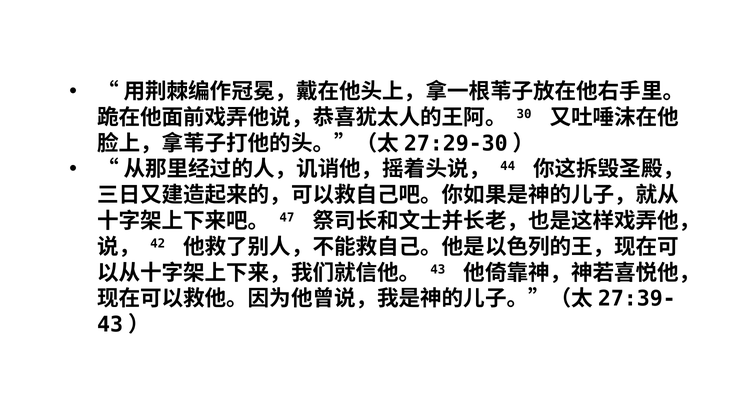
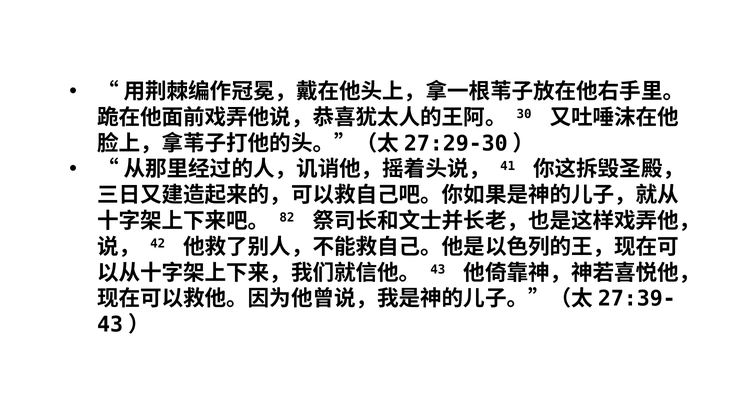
44: 44 -> 41
47: 47 -> 82
